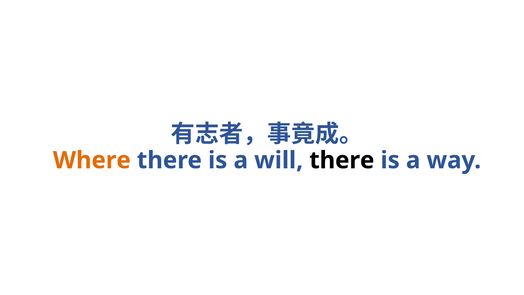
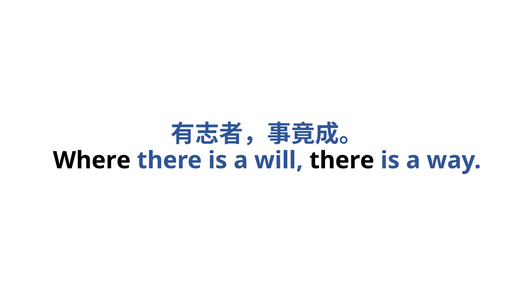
Where colour: orange -> black
